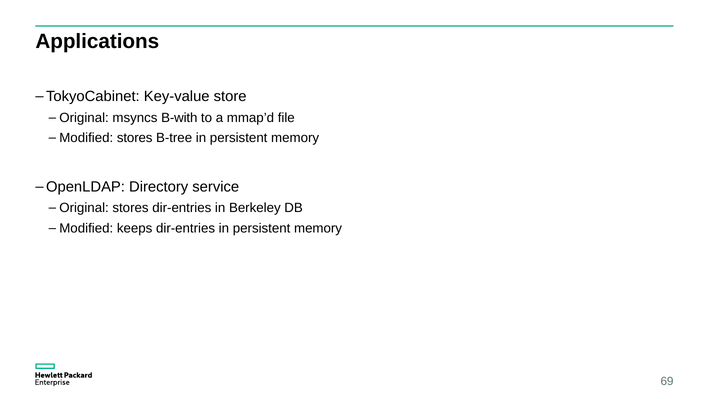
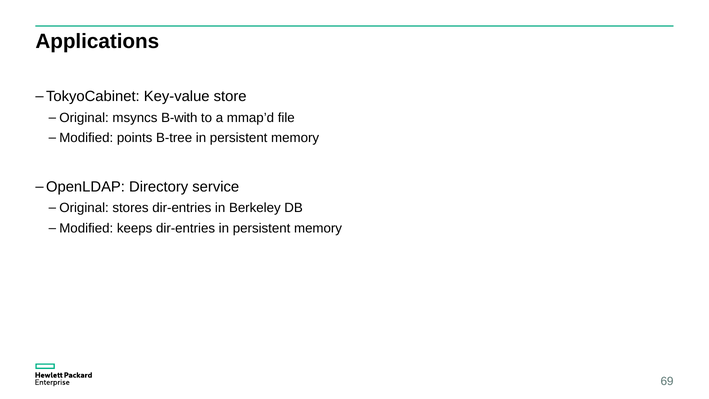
Modified stores: stores -> points
